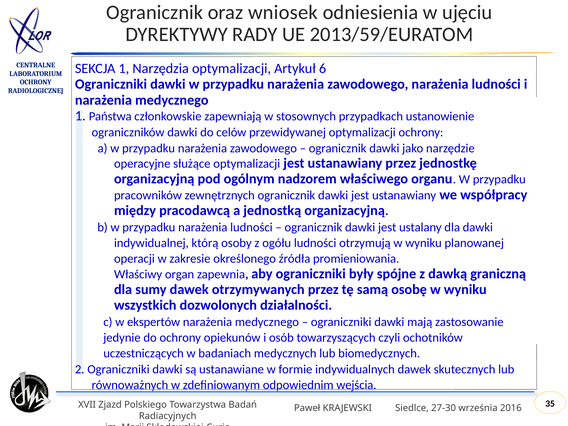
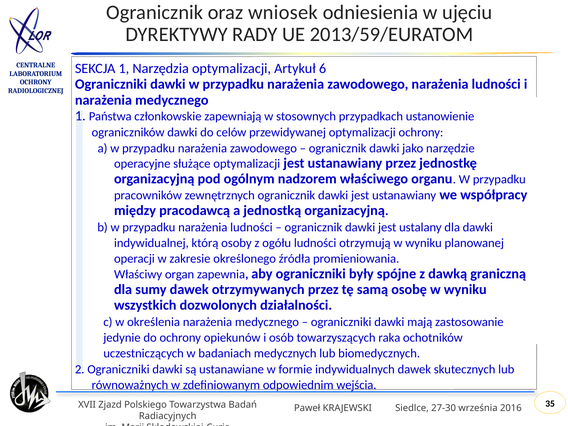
ekspertów: ekspertów -> określenia
czyli: czyli -> raka
